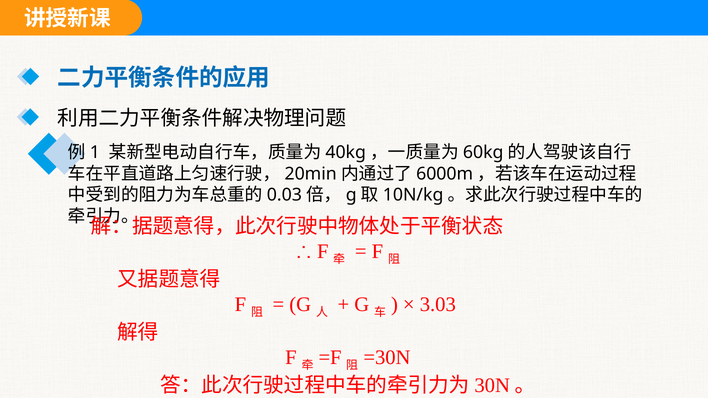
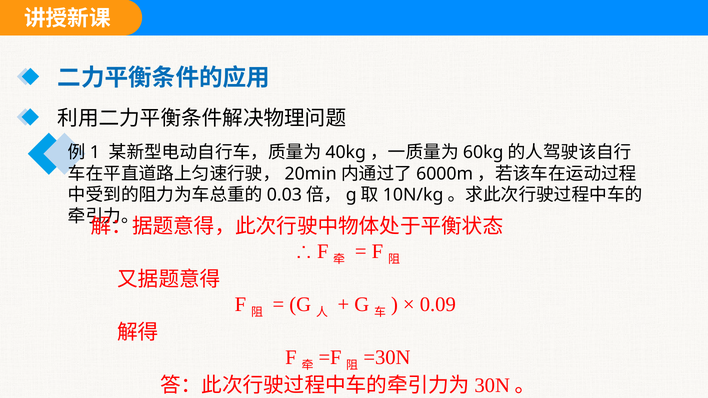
3.03: 3.03 -> 0.09
